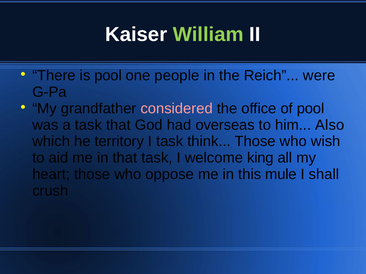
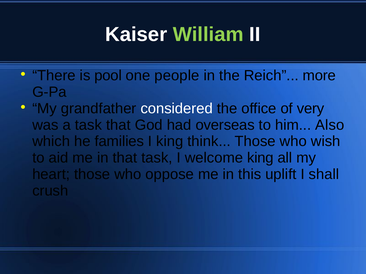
were: were -> more
considered colour: pink -> white
of pool: pool -> very
territory: territory -> families
I task: task -> king
mule: mule -> uplift
